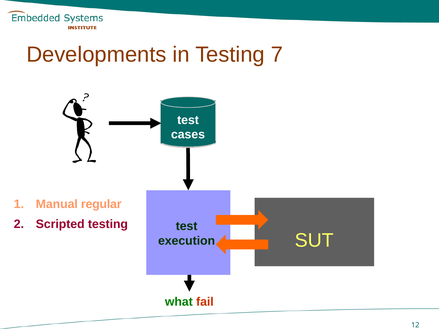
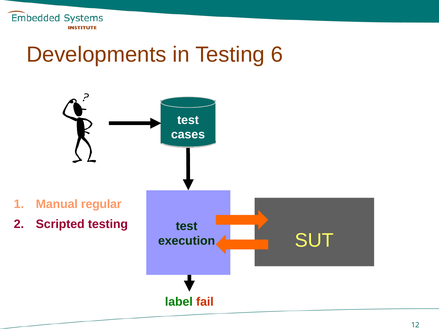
7: 7 -> 6
what: what -> label
